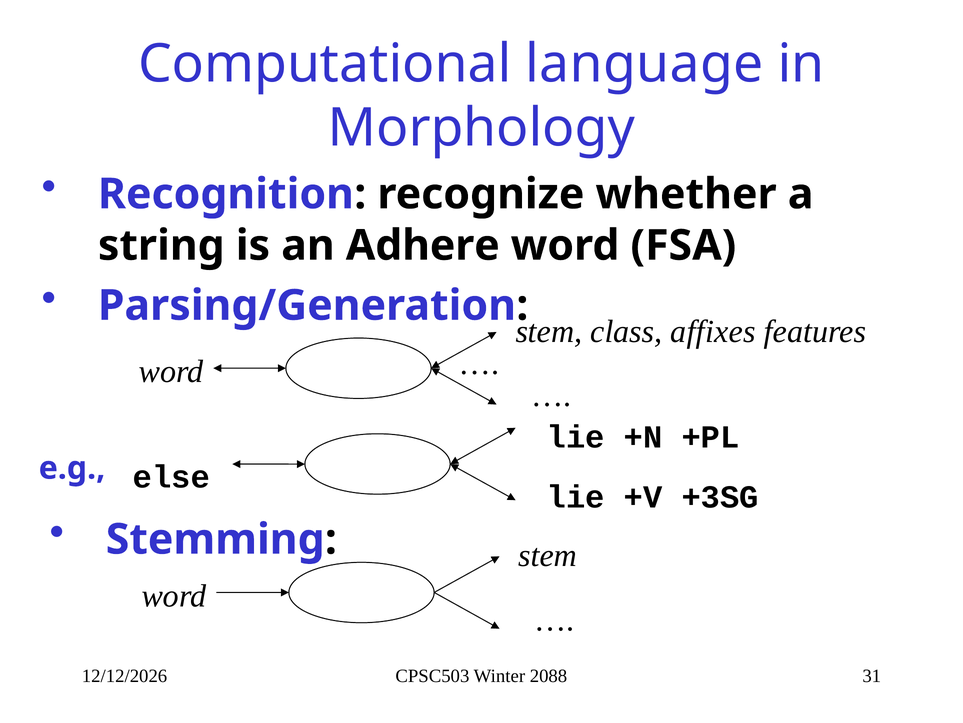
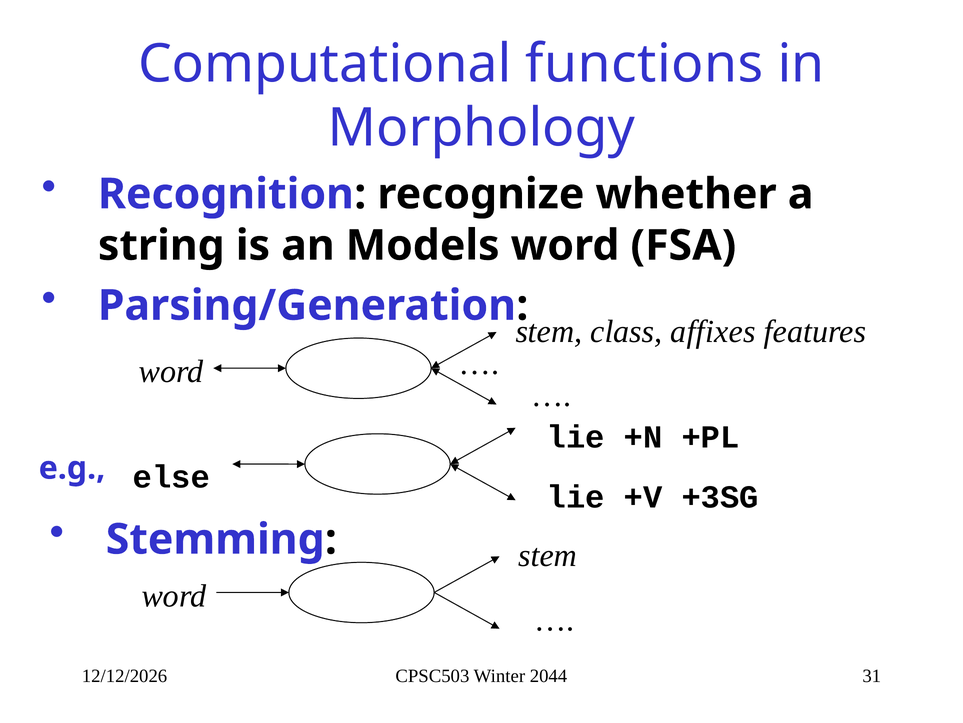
language: language -> functions
Adhere: Adhere -> Models
2088: 2088 -> 2044
